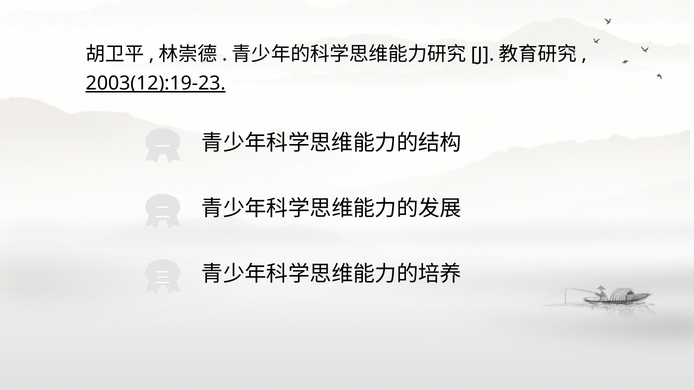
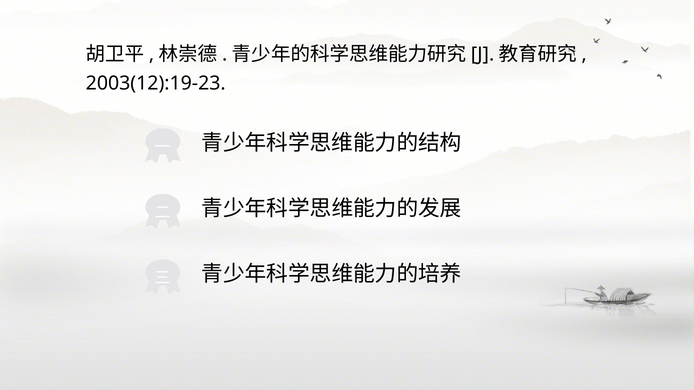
2003(12):19-23 underline: present -> none
